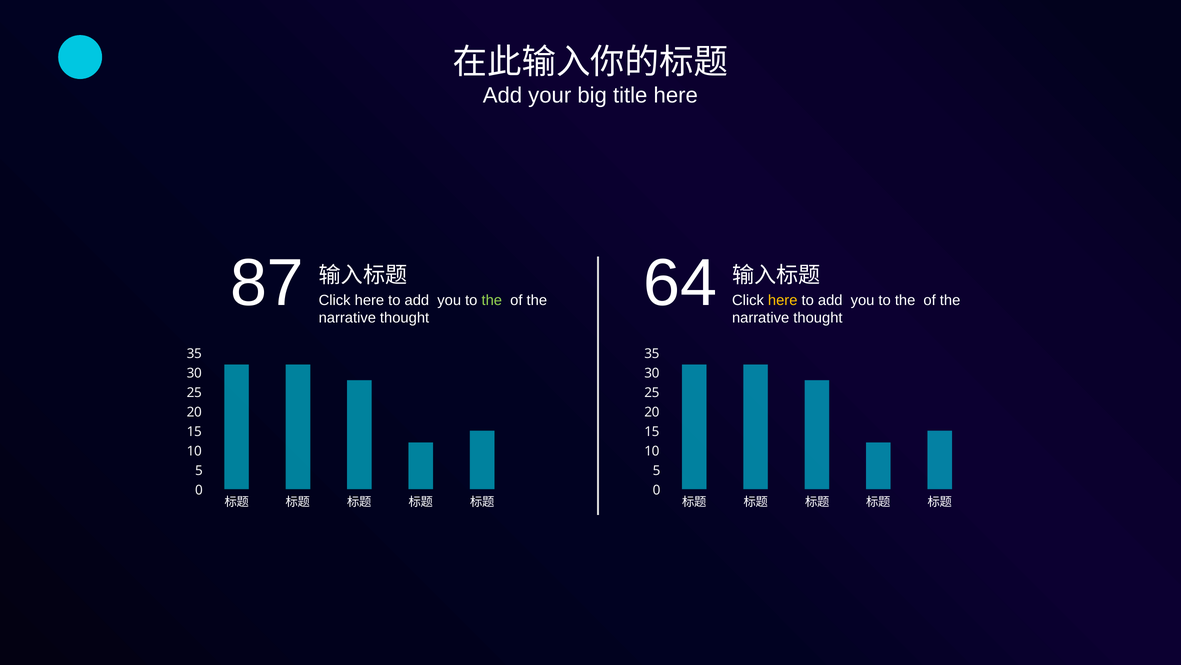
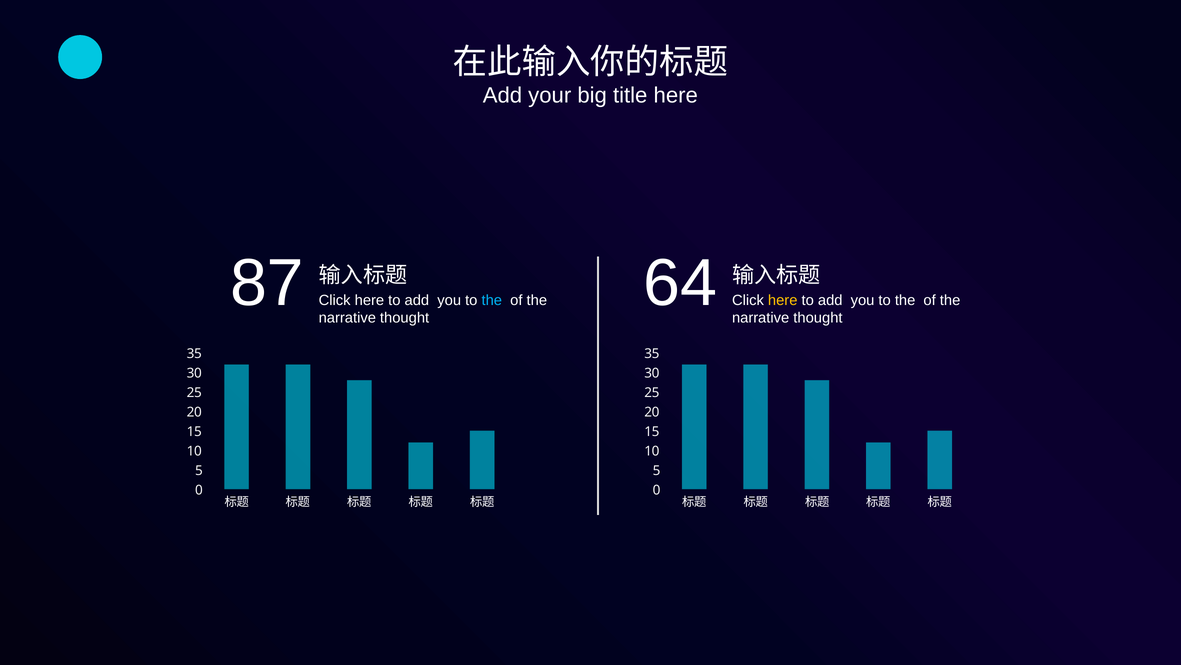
the at (492, 300) colour: light green -> light blue
